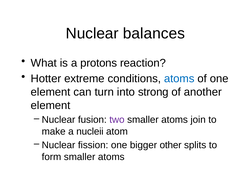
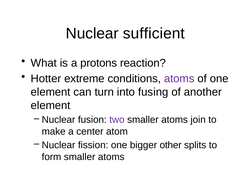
balances: balances -> sufficient
atoms at (179, 79) colour: blue -> purple
strong: strong -> fusing
nucleii: nucleii -> center
